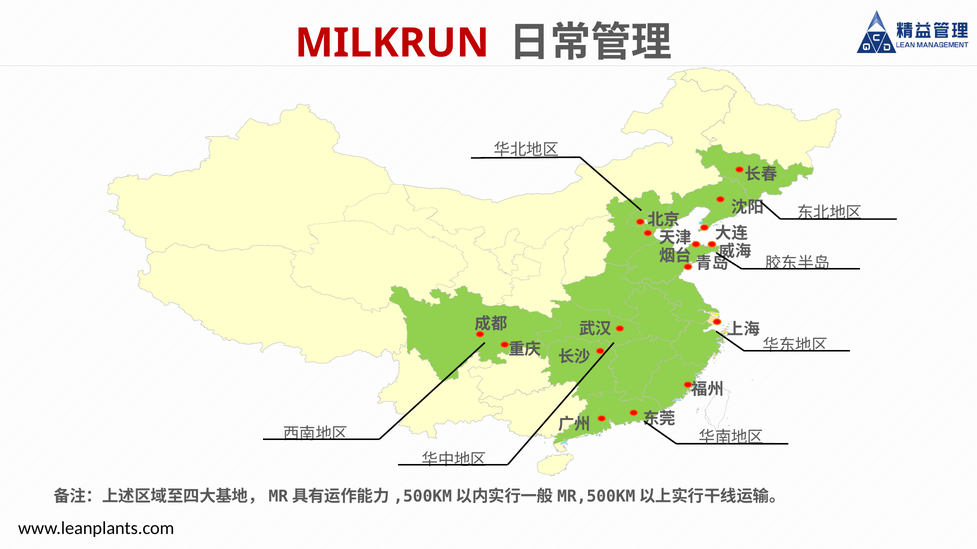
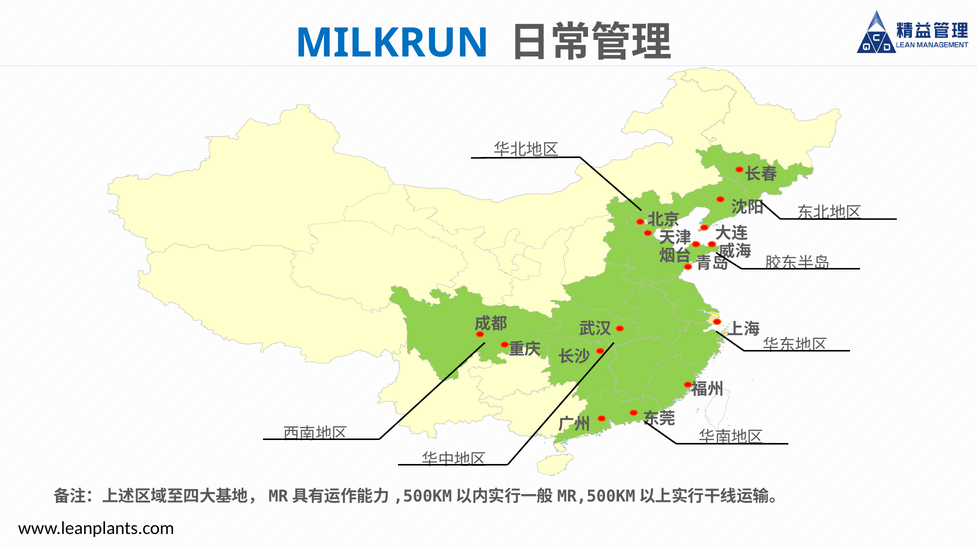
MILKRUN colour: red -> blue
